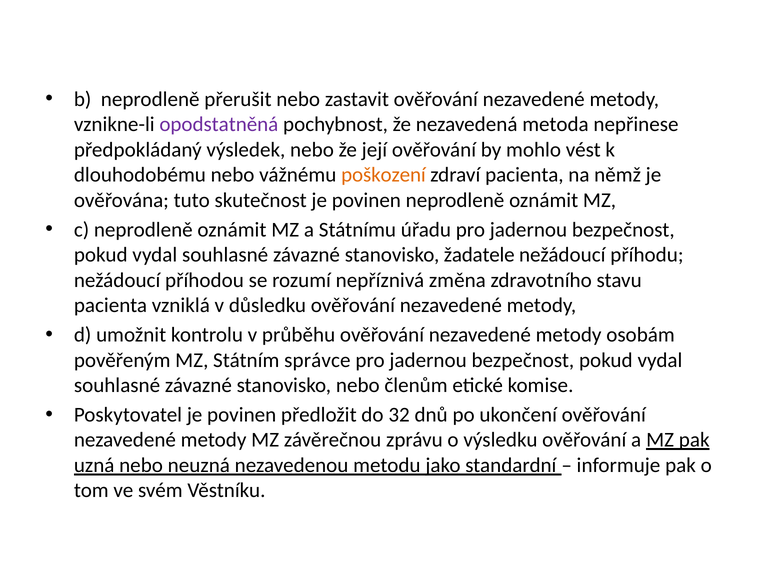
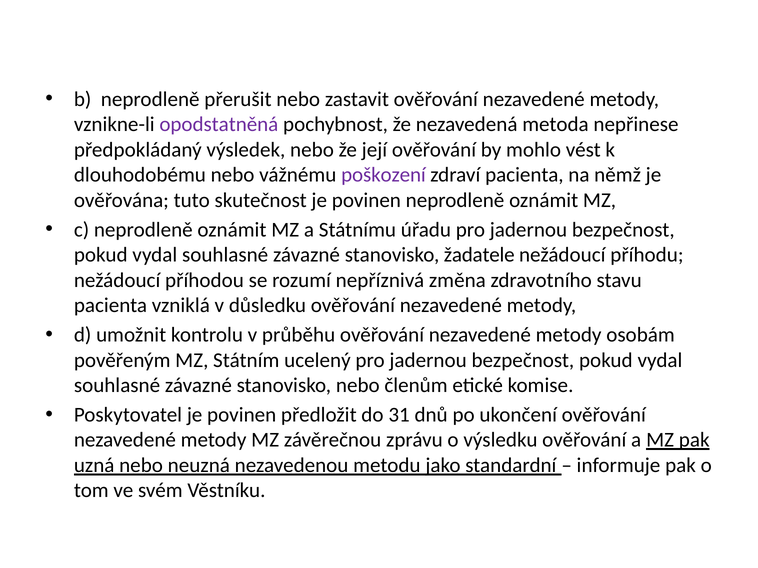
poškození colour: orange -> purple
správce: správce -> ucelený
32: 32 -> 31
